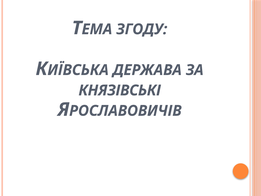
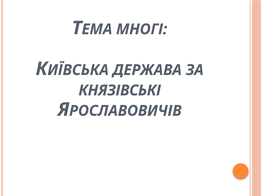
ЗГОДУ: ЗГОДУ -> МНОГІ
